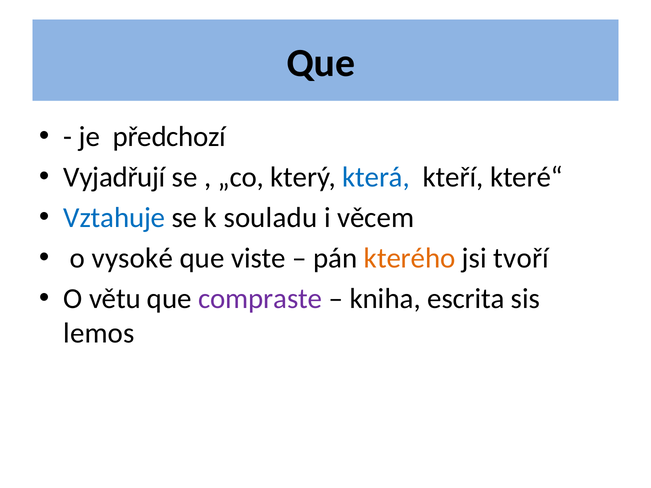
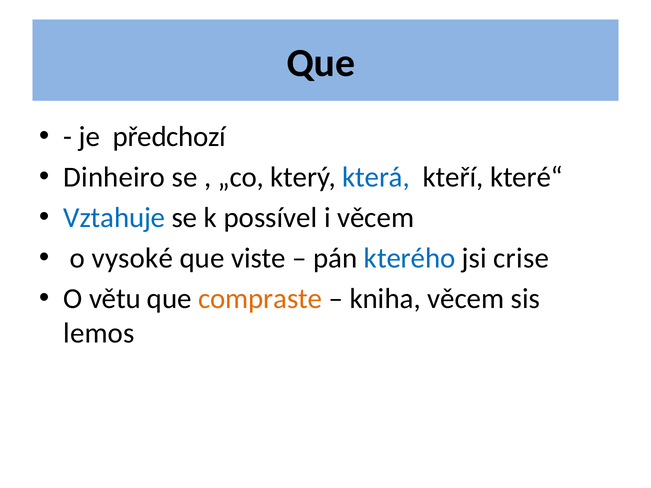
Vyjadřují: Vyjadřují -> Dinheiro
souladu: souladu -> possível
kterého colour: orange -> blue
tvoří: tvoří -> crise
compraste colour: purple -> orange
kniha escrita: escrita -> věcem
